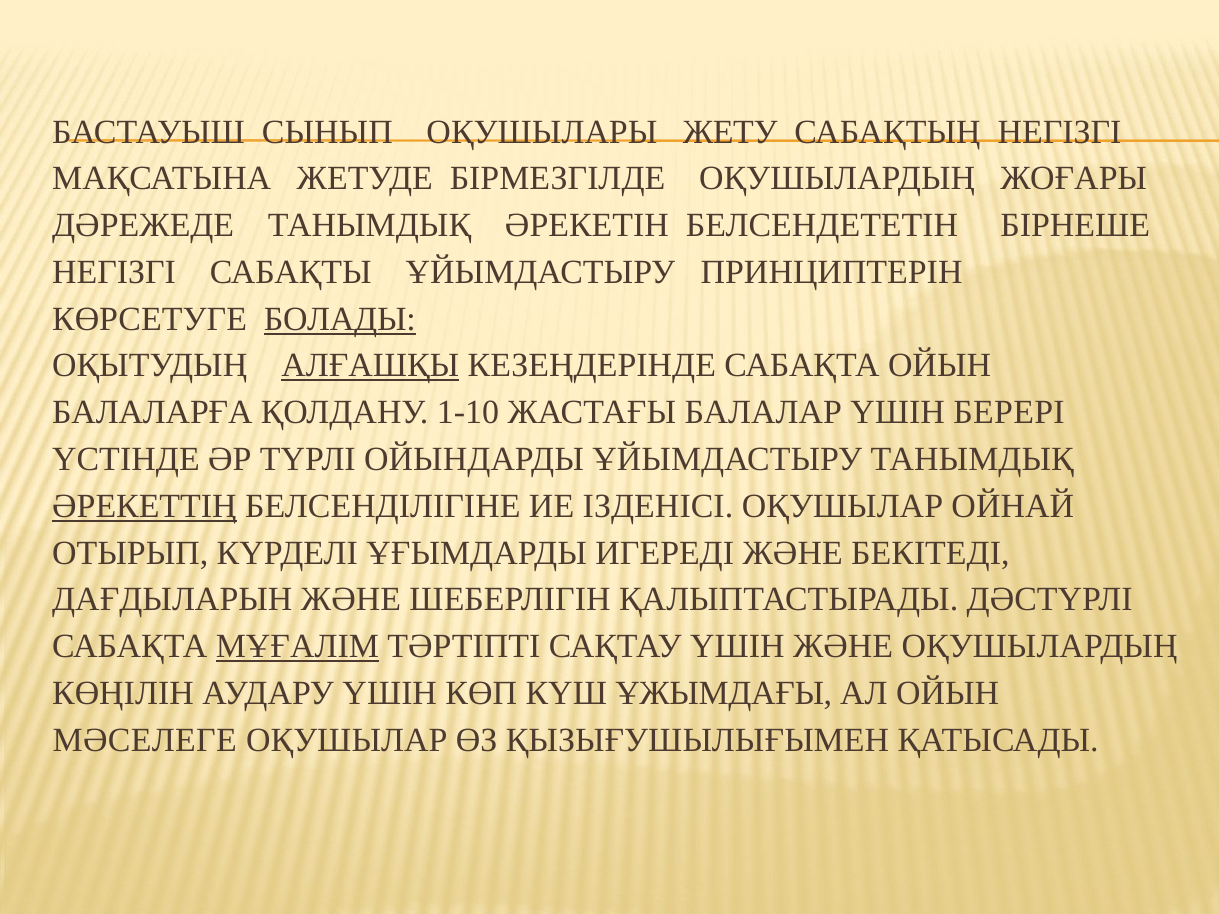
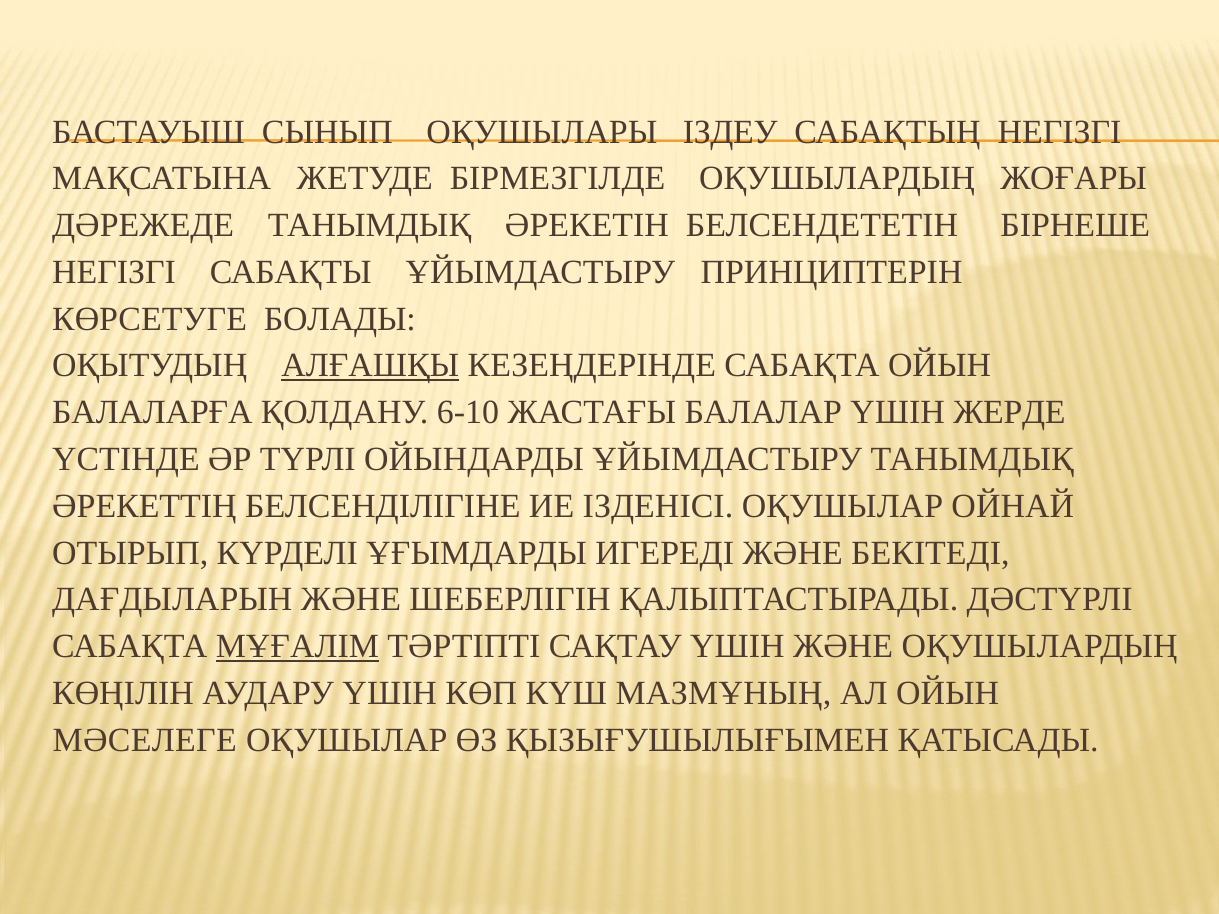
ЖЕТУ: ЖЕТУ -> ІЗДЕУ
БОЛАДЫ underline: present -> none
1-10: 1-10 -> 6-10
БЕРЕРІ: БЕРЕРІ -> ЖЕРДЕ
ӘРЕКЕТТІҢ underline: present -> none
ҰЖЫМДАҒЫ: ҰЖЫМДАҒЫ -> МАЗМҰНЫҢ
